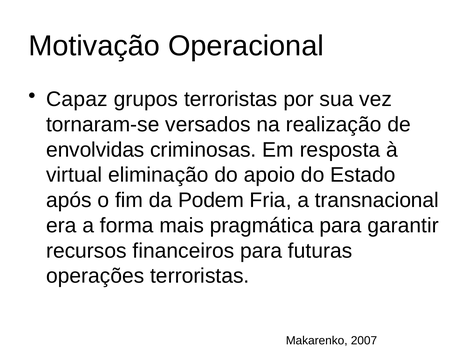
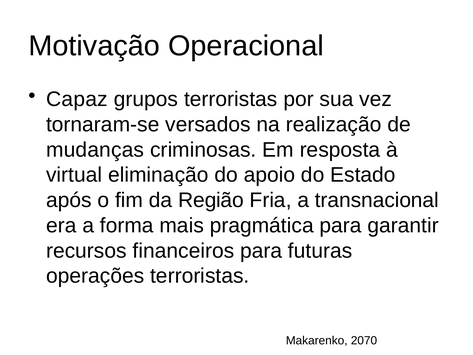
envolvidas: envolvidas -> mudanças
Podem: Podem -> Região
2007: 2007 -> 2070
